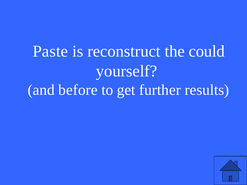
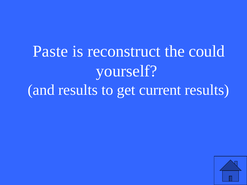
and before: before -> results
further: further -> current
